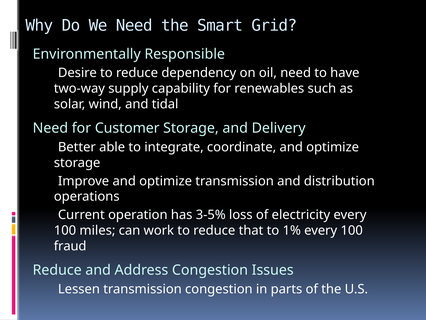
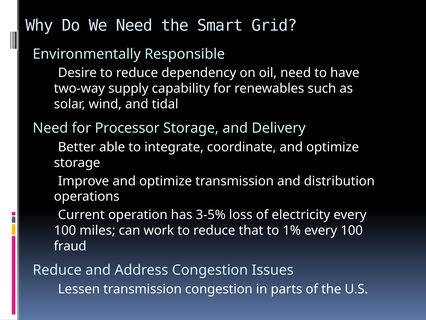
Customer: Customer -> Processor
